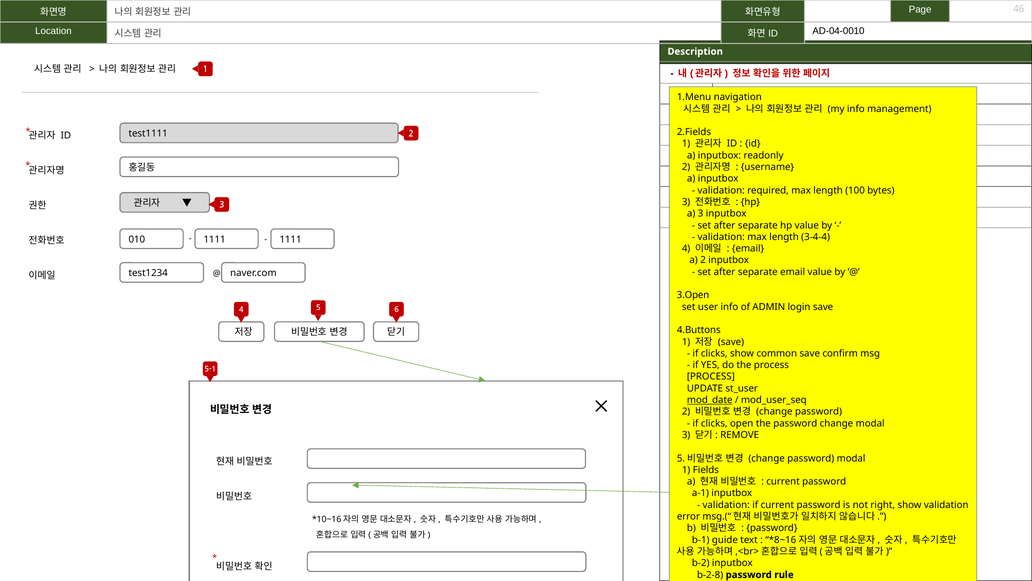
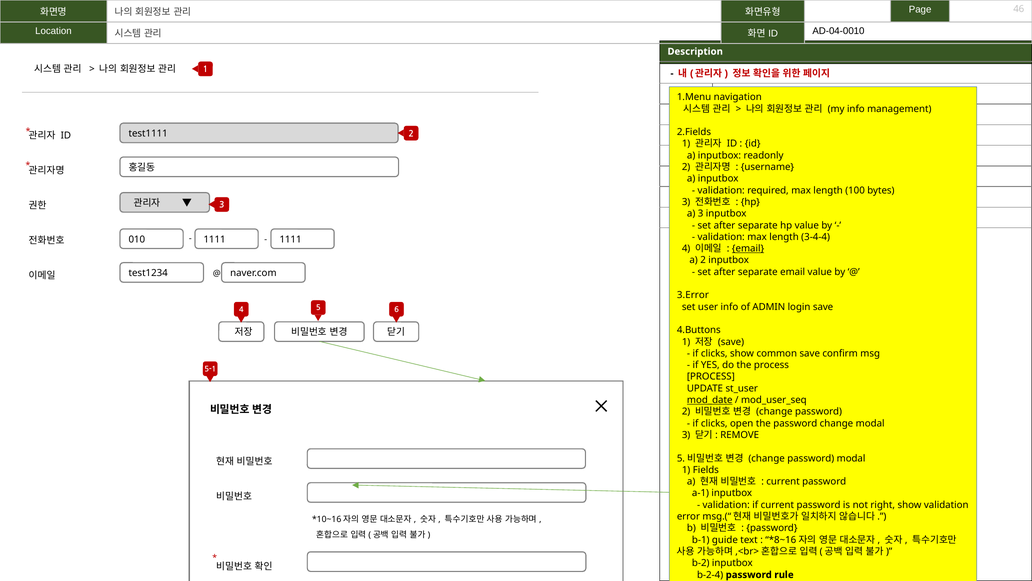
email at (748, 248) underline: none -> present
3.Open: 3.Open -> 3.Error
b-2-8: b-2-8 -> b-2-4
